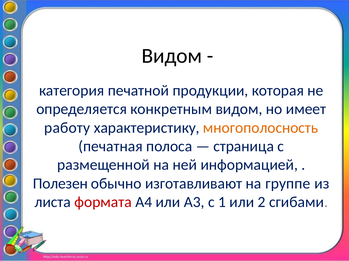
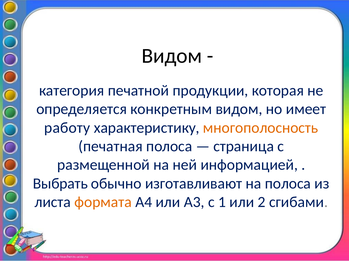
Полезен: Полезен -> Выбрать
на группе: группе -> полоса
формата colour: red -> orange
